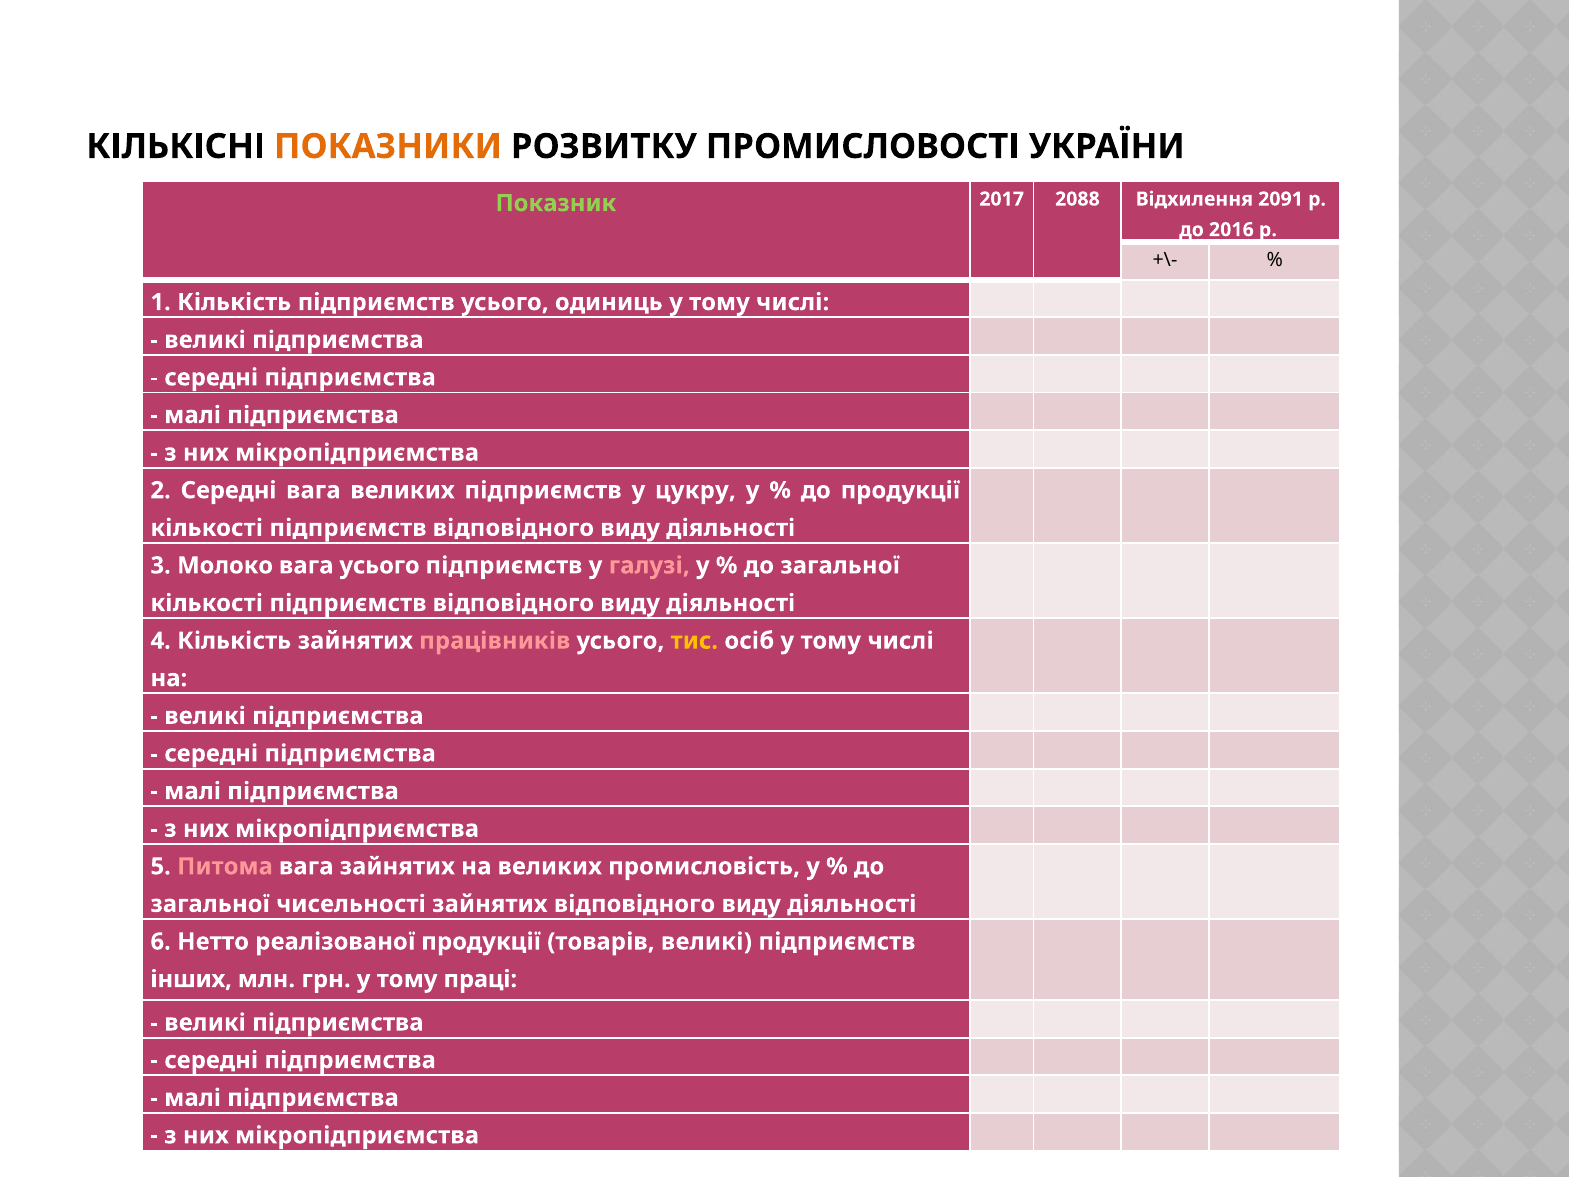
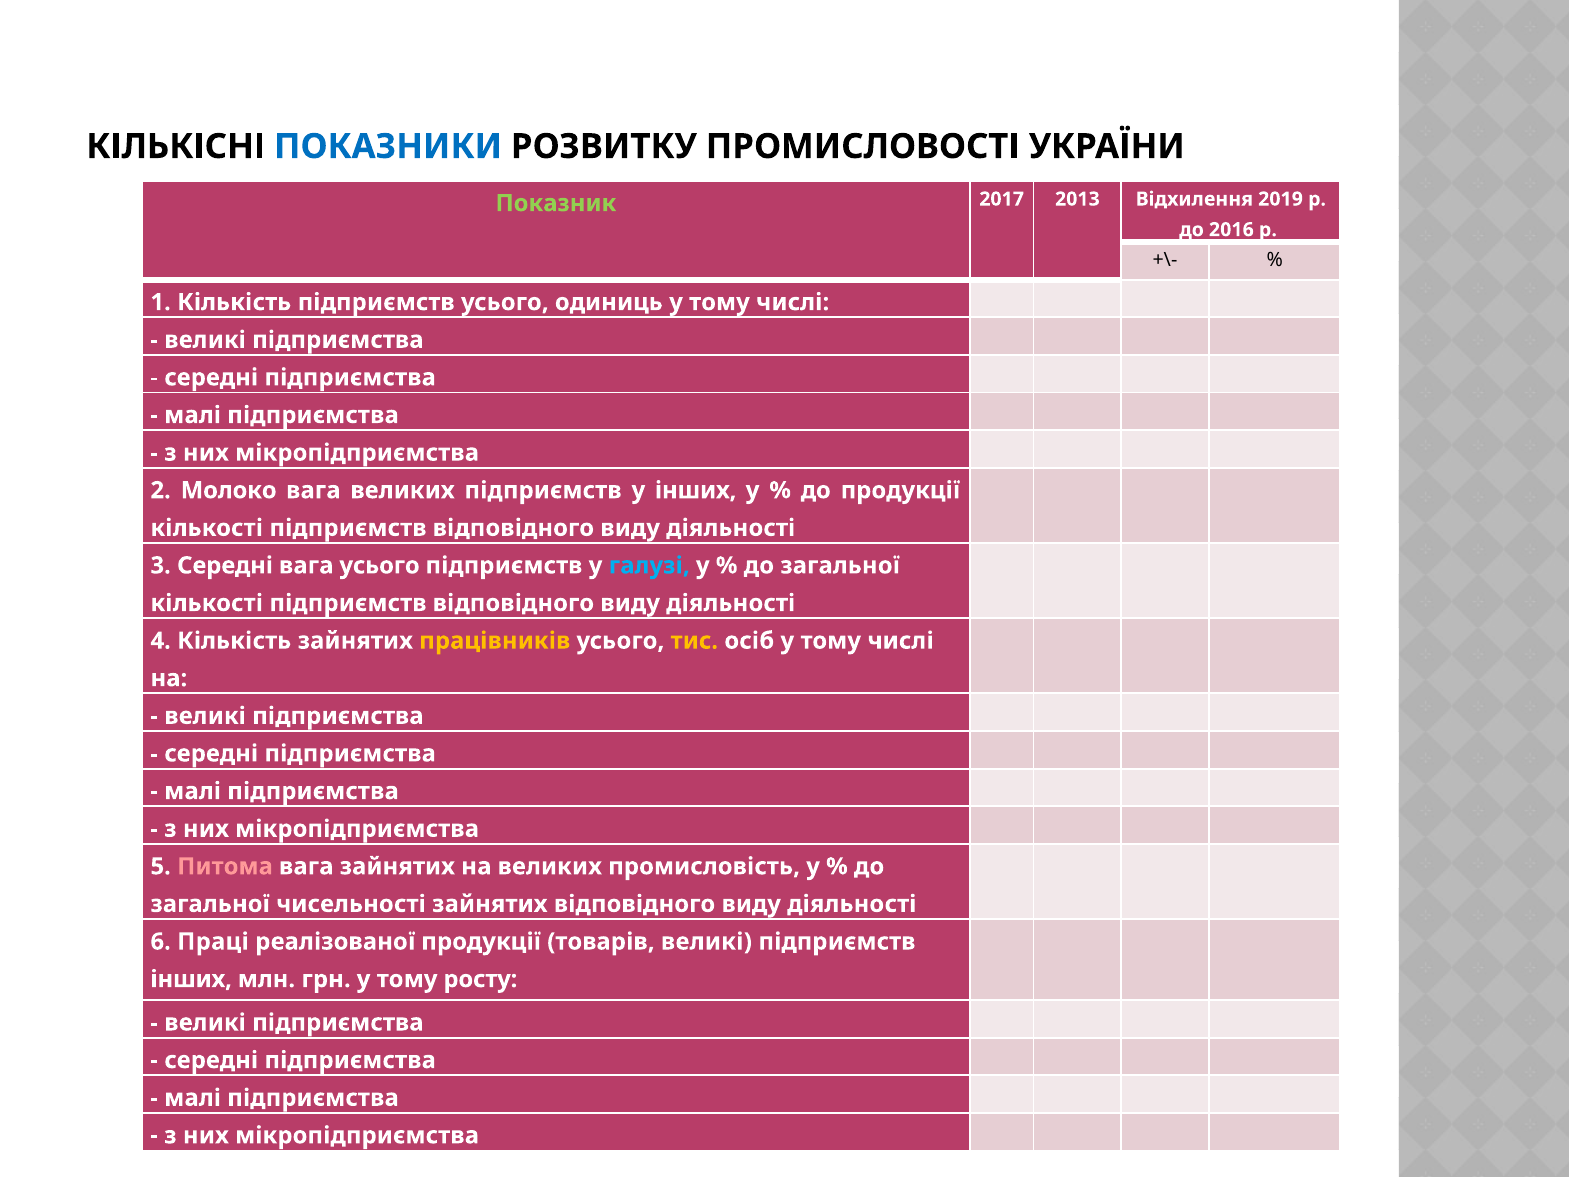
ПОКАЗНИКИ colour: orange -> blue
2088: 2088 -> 2013
2091: 2091 -> 2019
2 Середні: Середні -> Молоко
у цукру: цукру -> інших
3 Молоко: Молоко -> Середні
галузі colour: pink -> light blue
працівників colour: pink -> yellow
Нетто: Нетто -> Праці
праці: праці -> росту
